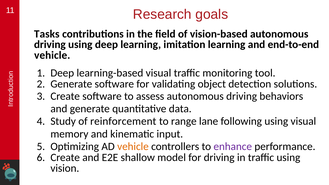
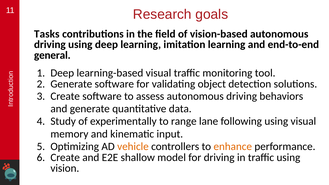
vehicle at (52, 55): vehicle -> general
reinforcement: reinforcement -> experimentally
enhance colour: purple -> orange
